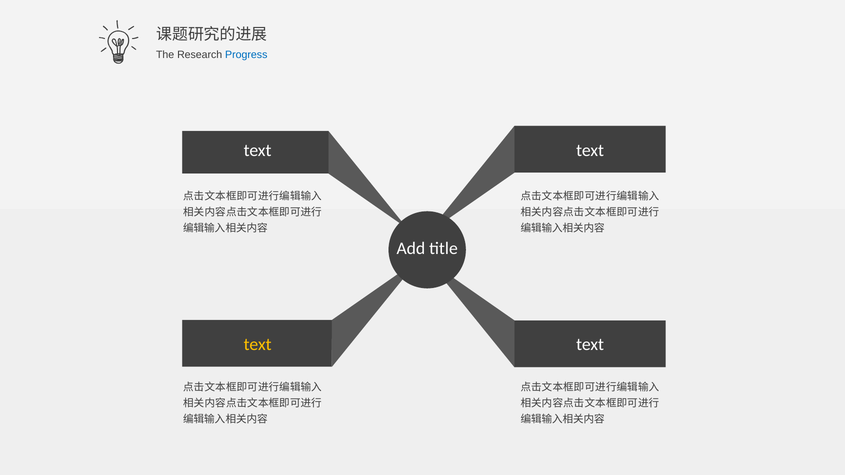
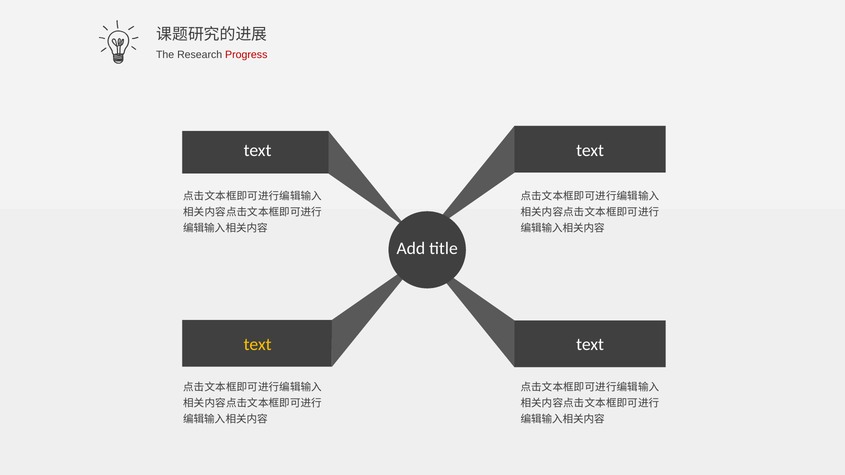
Progress colour: blue -> red
